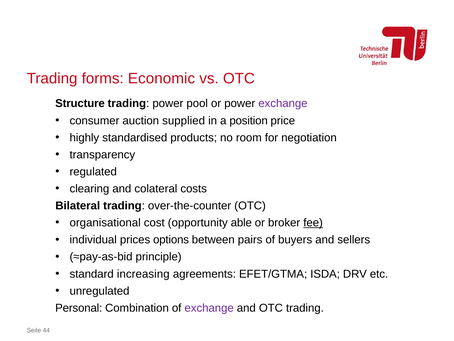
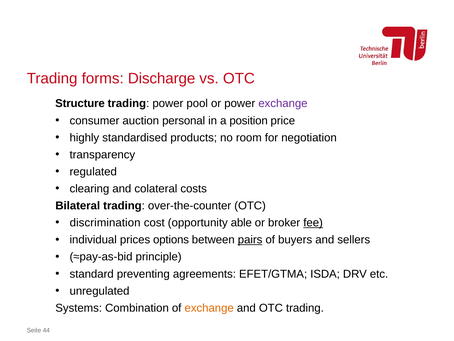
Economic: Economic -> Discharge
supplied: supplied -> personal
organisational: organisational -> discrimination
pairs underline: none -> present
increasing: increasing -> preventing
Personal: Personal -> Systems
exchange at (209, 308) colour: purple -> orange
